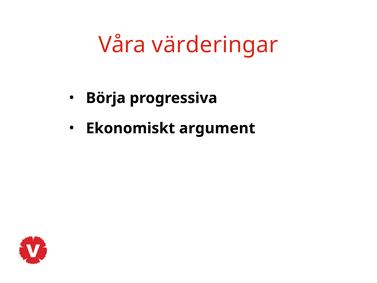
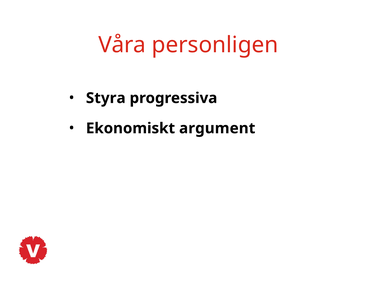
värderingar: värderingar -> personligen
Börja: Börja -> Styra
